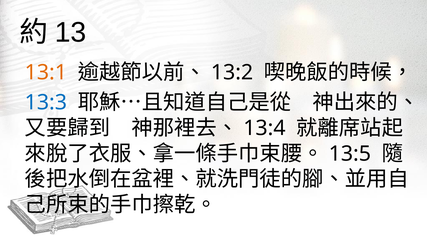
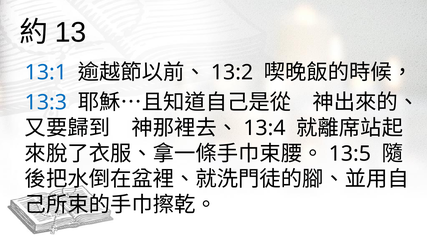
13:1 colour: orange -> blue
